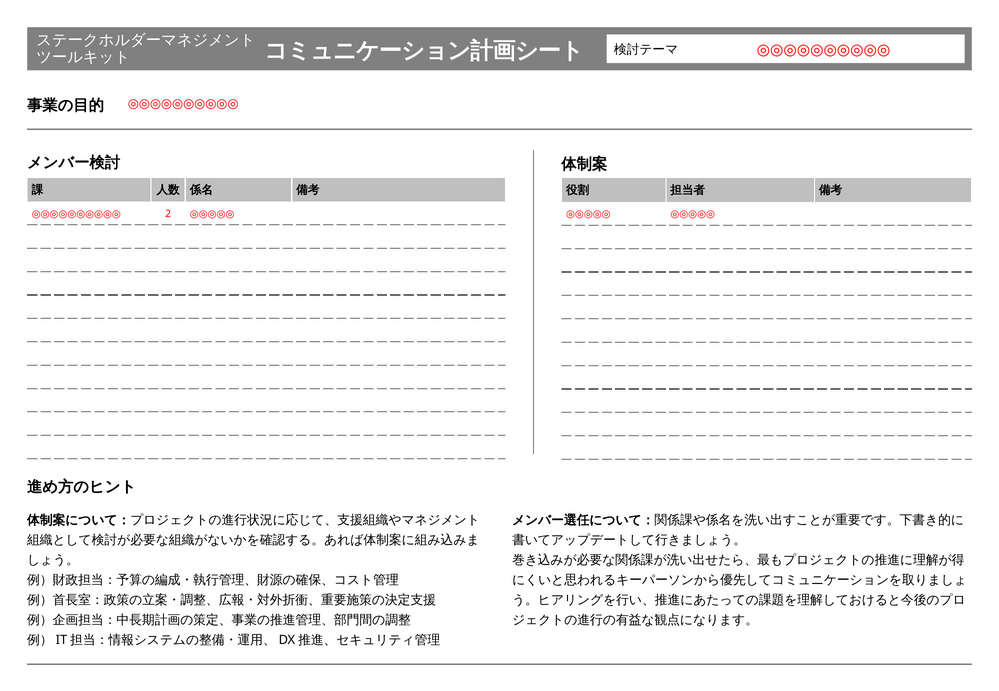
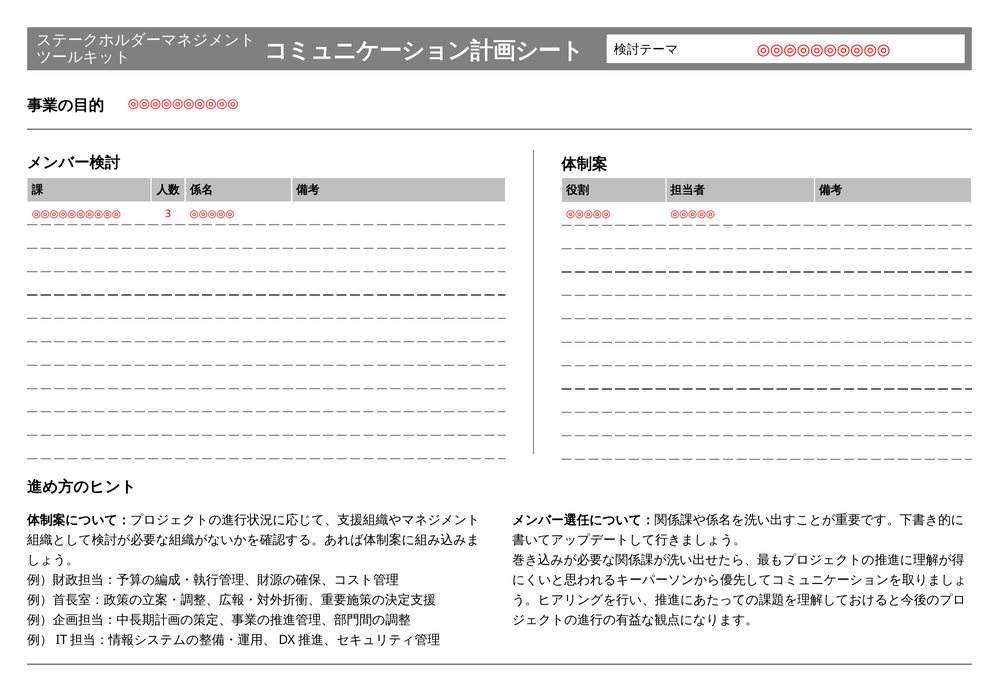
2: 2 -> 3
